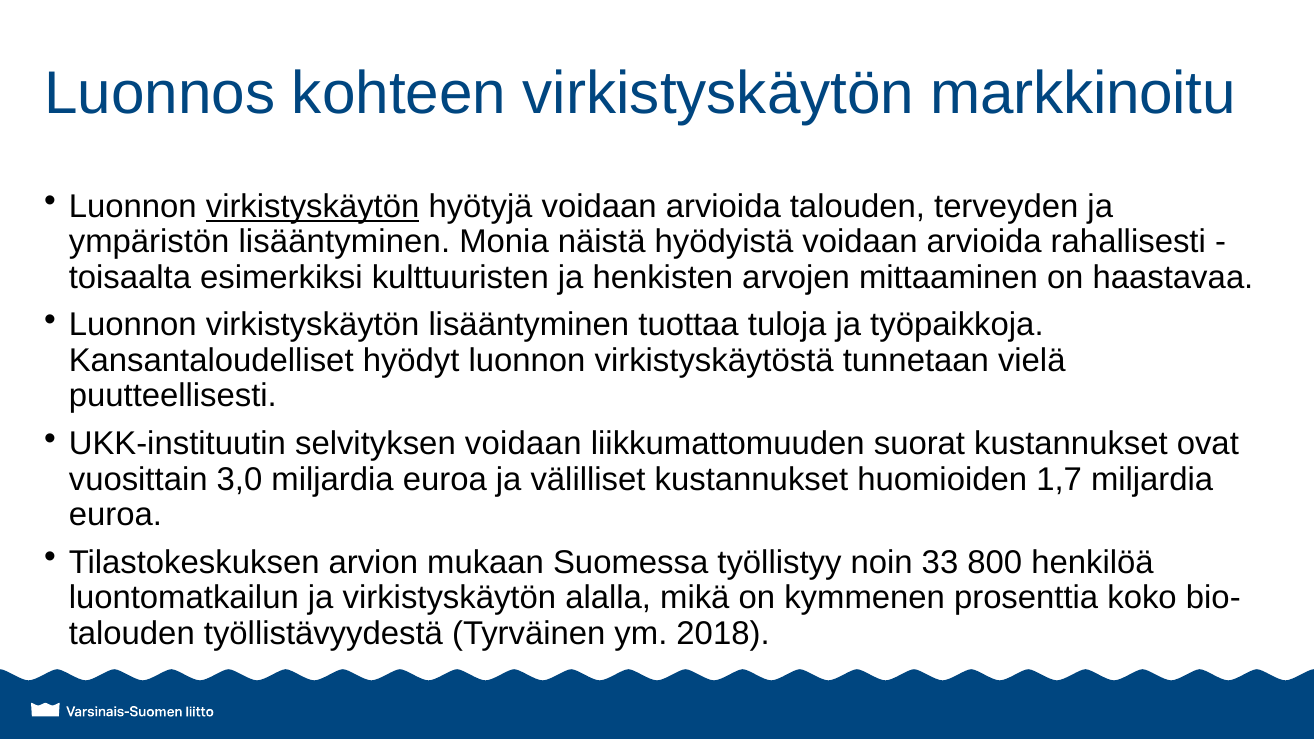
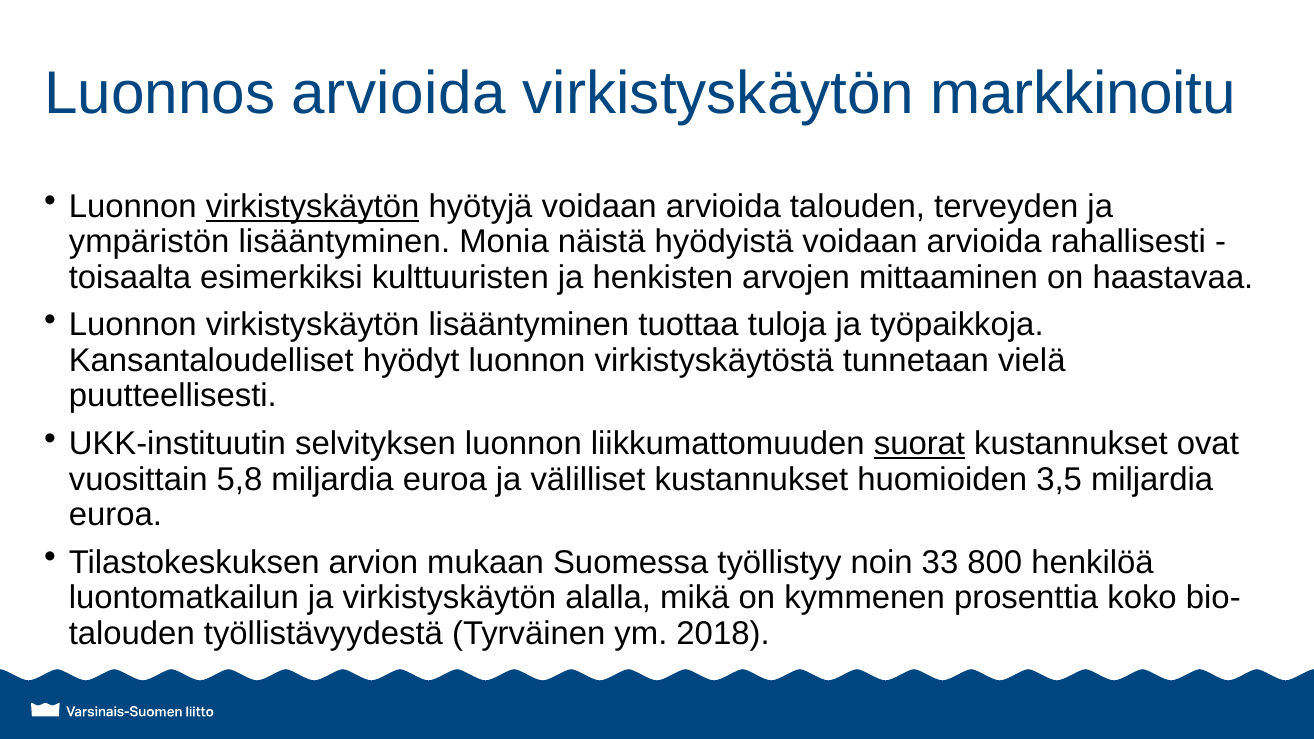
Luonnos kohteen: kohteen -> arvioida
selvityksen voidaan: voidaan -> luonnon
suorat underline: none -> present
3,0: 3,0 -> 5,8
1,7: 1,7 -> 3,5
